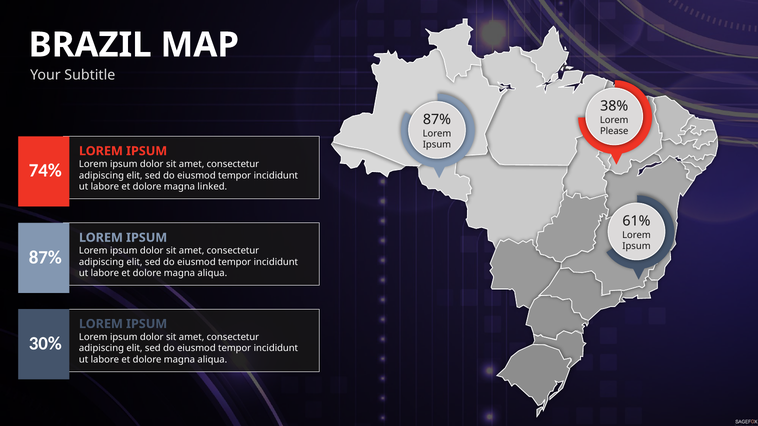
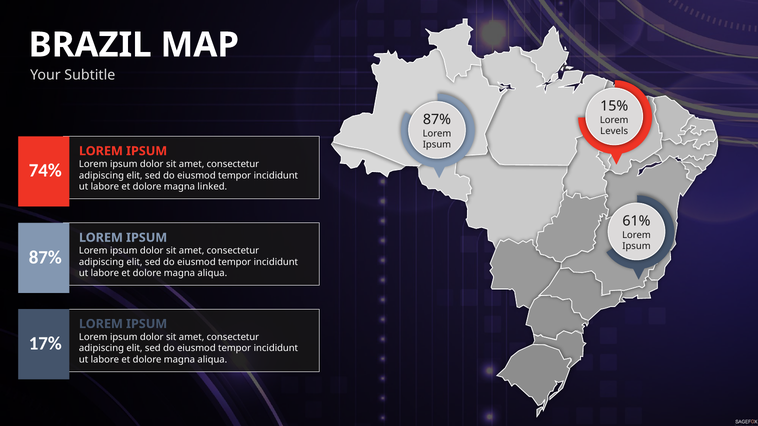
38%: 38% -> 15%
Please: Please -> Levels
30%: 30% -> 17%
